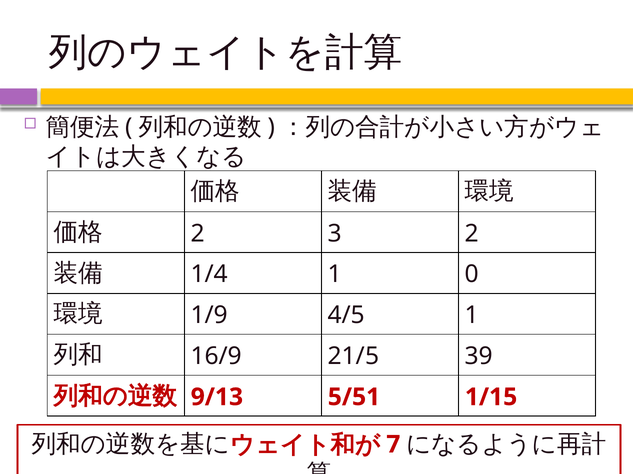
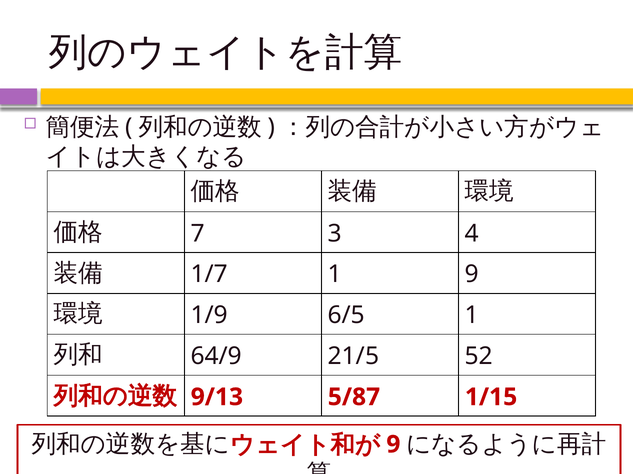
2 at (198, 234): 2 -> 7
3 2: 2 -> 4
1/4: 1/4 -> 1/7
1 0: 0 -> 9
4/5: 4/5 -> 6/5
16/9: 16/9 -> 64/9
39: 39 -> 52
5/51: 5/51 -> 5/87
7 at (393, 445): 7 -> 9
